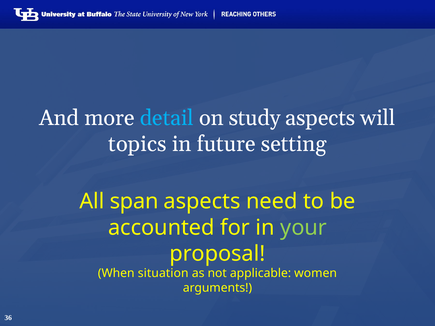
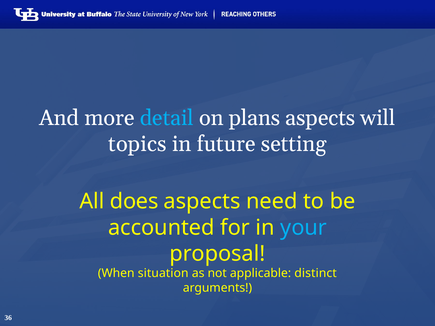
study: study -> plans
span: span -> does
your colour: light green -> light blue
women: women -> distinct
